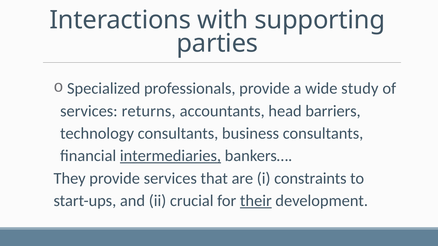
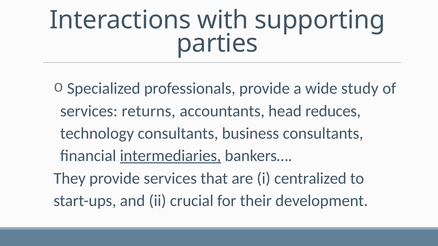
barriers: barriers -> reduces
constraints: constraints -> centralized
their underline: present -> none
